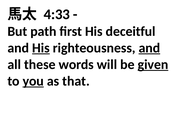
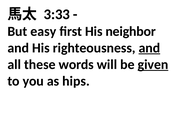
4:33: 4:33 -> 3:33
path: path -> easy
deceitful: deceitful -> neighbor
His at (41, 48) underline: present -> none
you underline: present -> none
that: that -> hips
